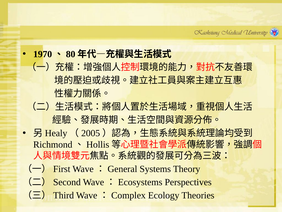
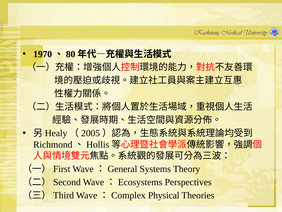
Ecology: Ecology -> Physical
